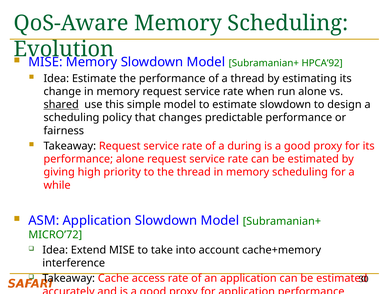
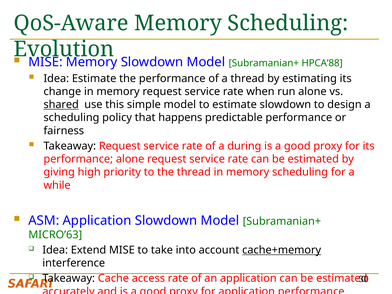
HPCA’92: HPCA’92 -> HPCA’88
changes: changes -> happens
MICRO’72: MICRO’72 -> MICRO’63
cache+memory underline: none -> present
